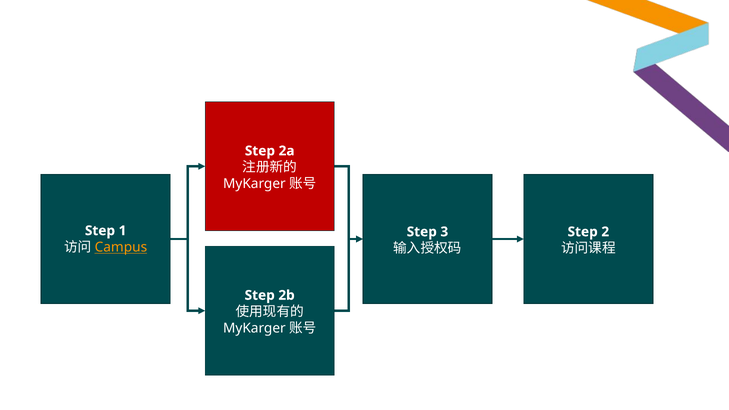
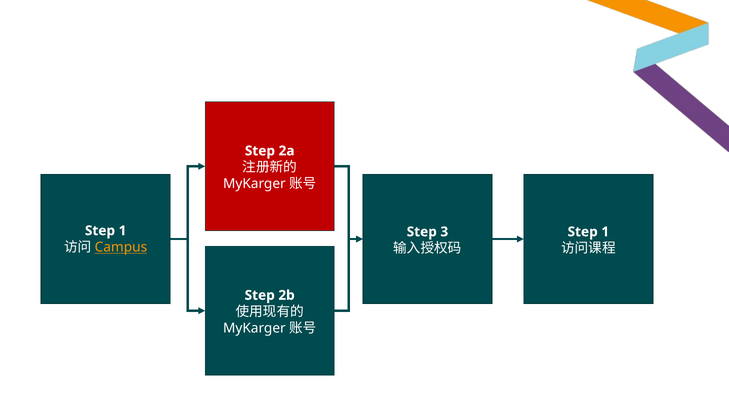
2 at (605, 232): 2 -> 1
